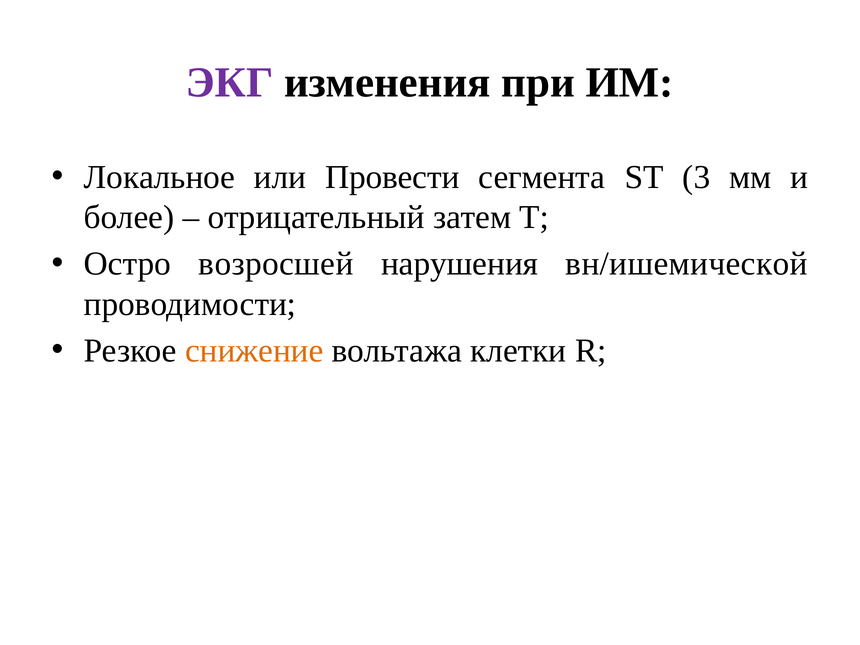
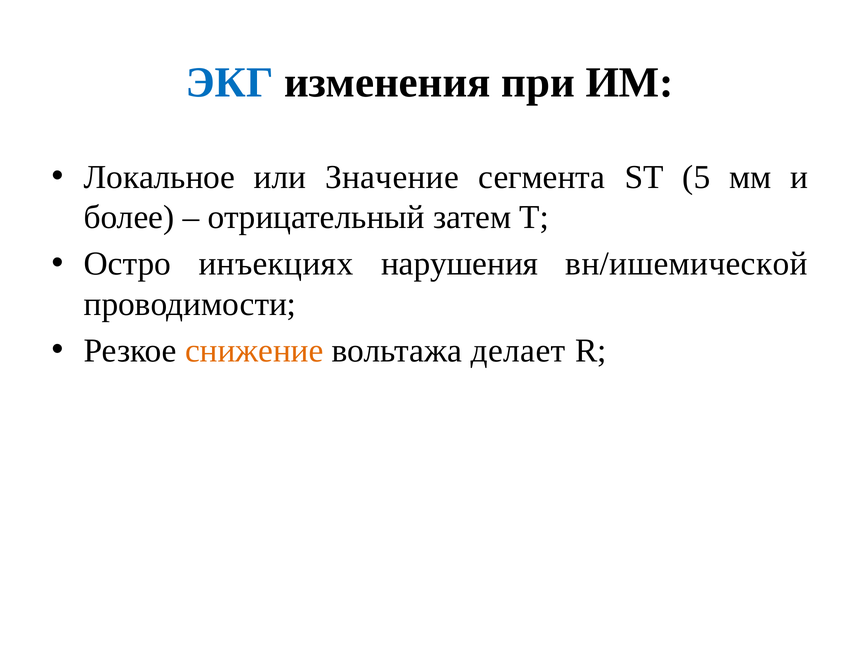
ЭКГ colour: purple -> blue
Провести: Провести -> Значение
3: 3 -> 5
возросшей: возросшей -> инъекциях
клетки: клетки -> делает
